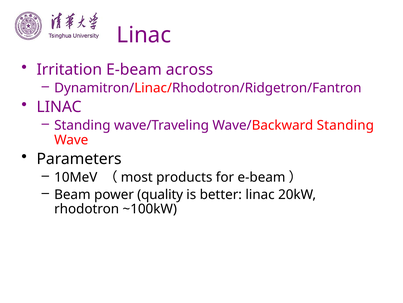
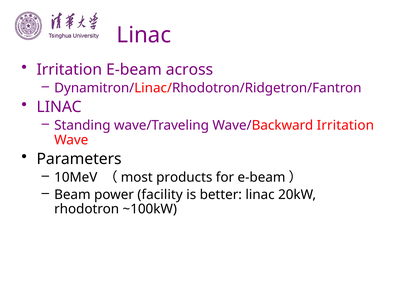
Wave/Backward Standing: Standing -> Irritation
quality: quality -> facility
